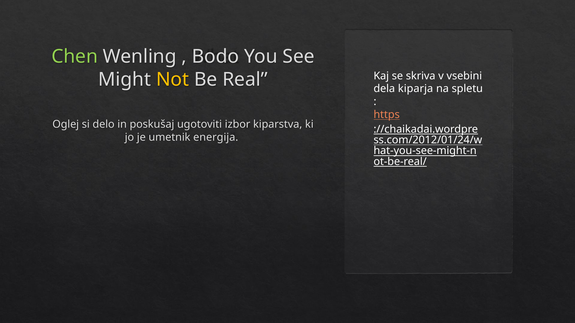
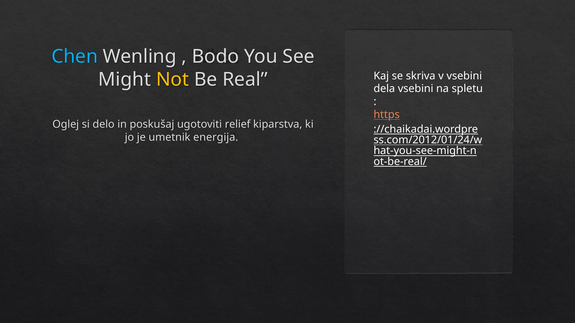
Chen colour: light green -> light blue
dela kiparja: kiparja -> vsebini
izbor: izbor -> relief
